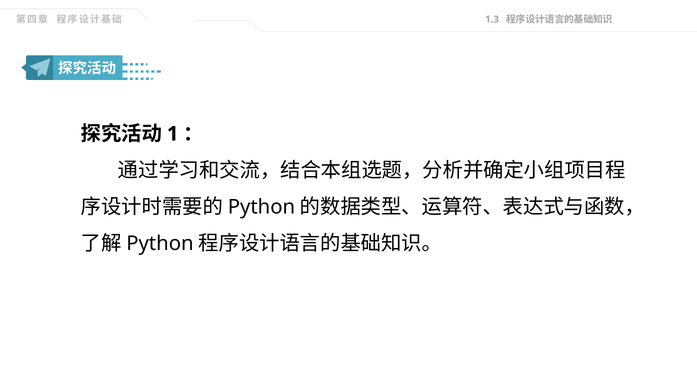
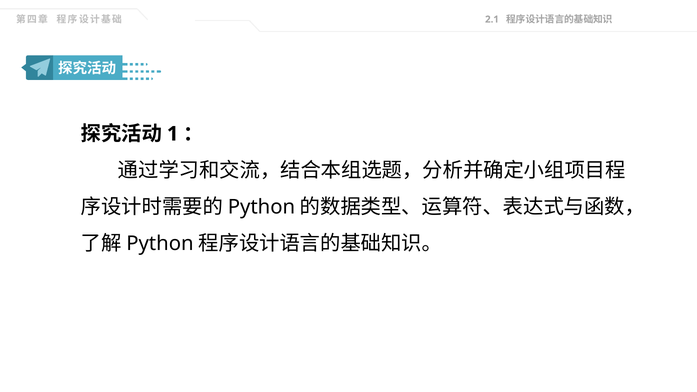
1.3: 1.3 -> 2.1
